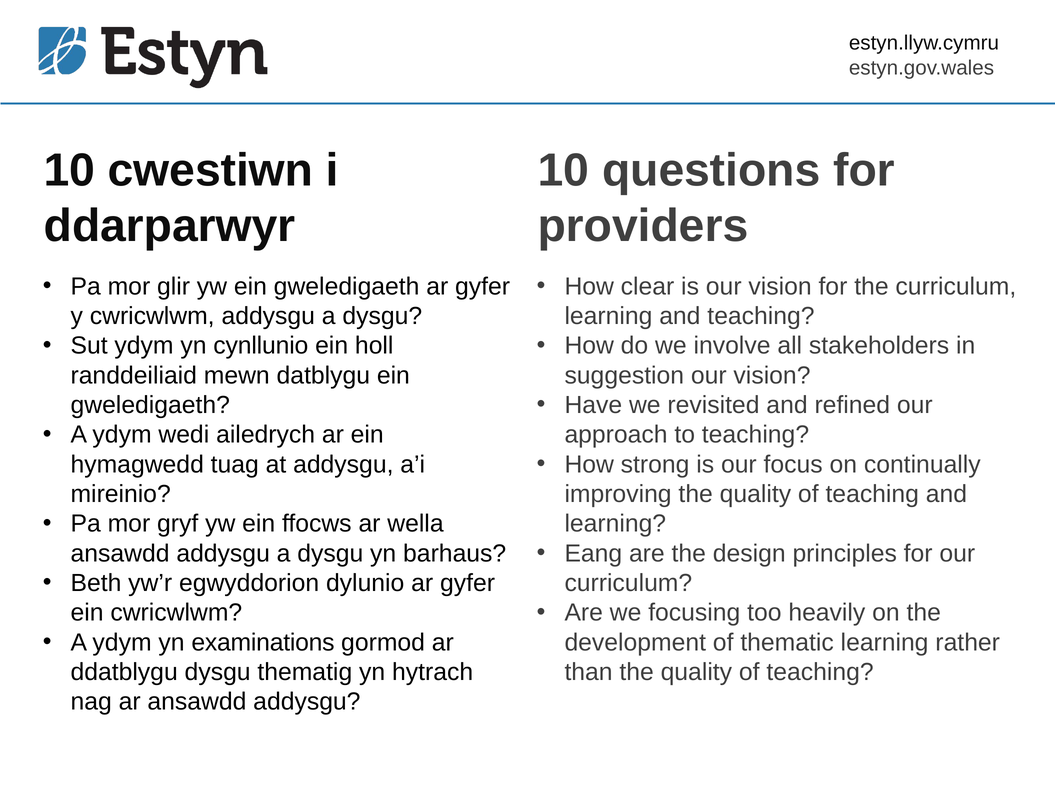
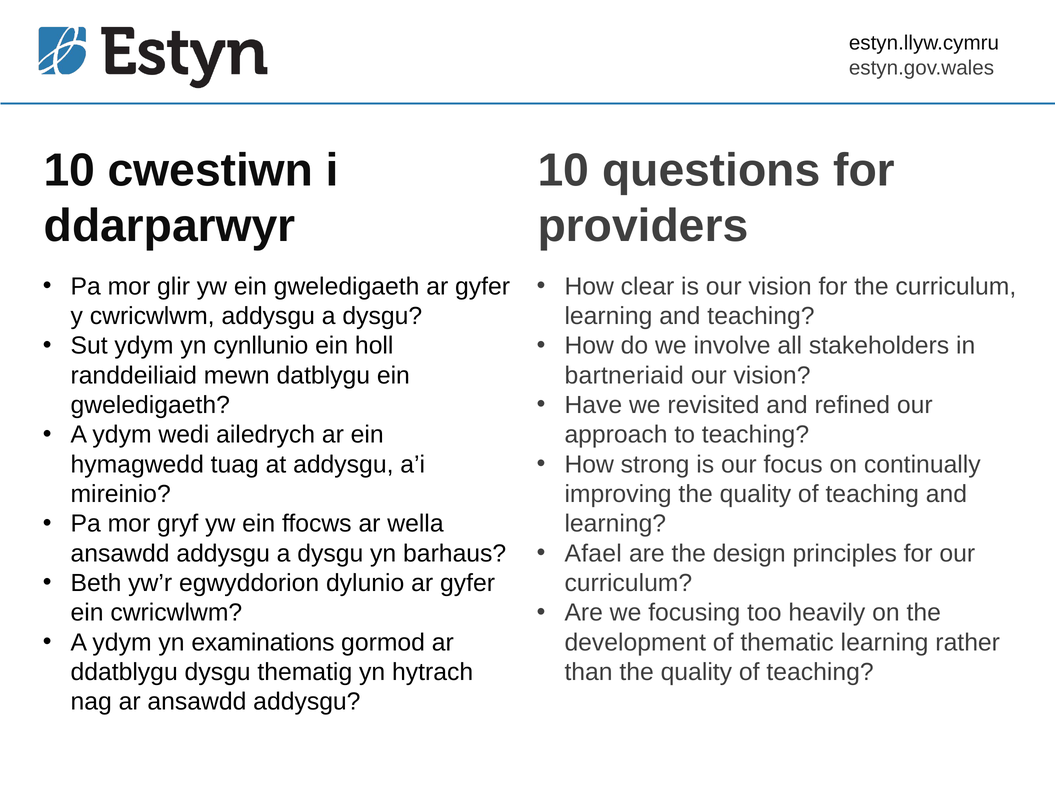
suggestion: suggestion -> bartneriaid
Eang: Eang -> Afael
